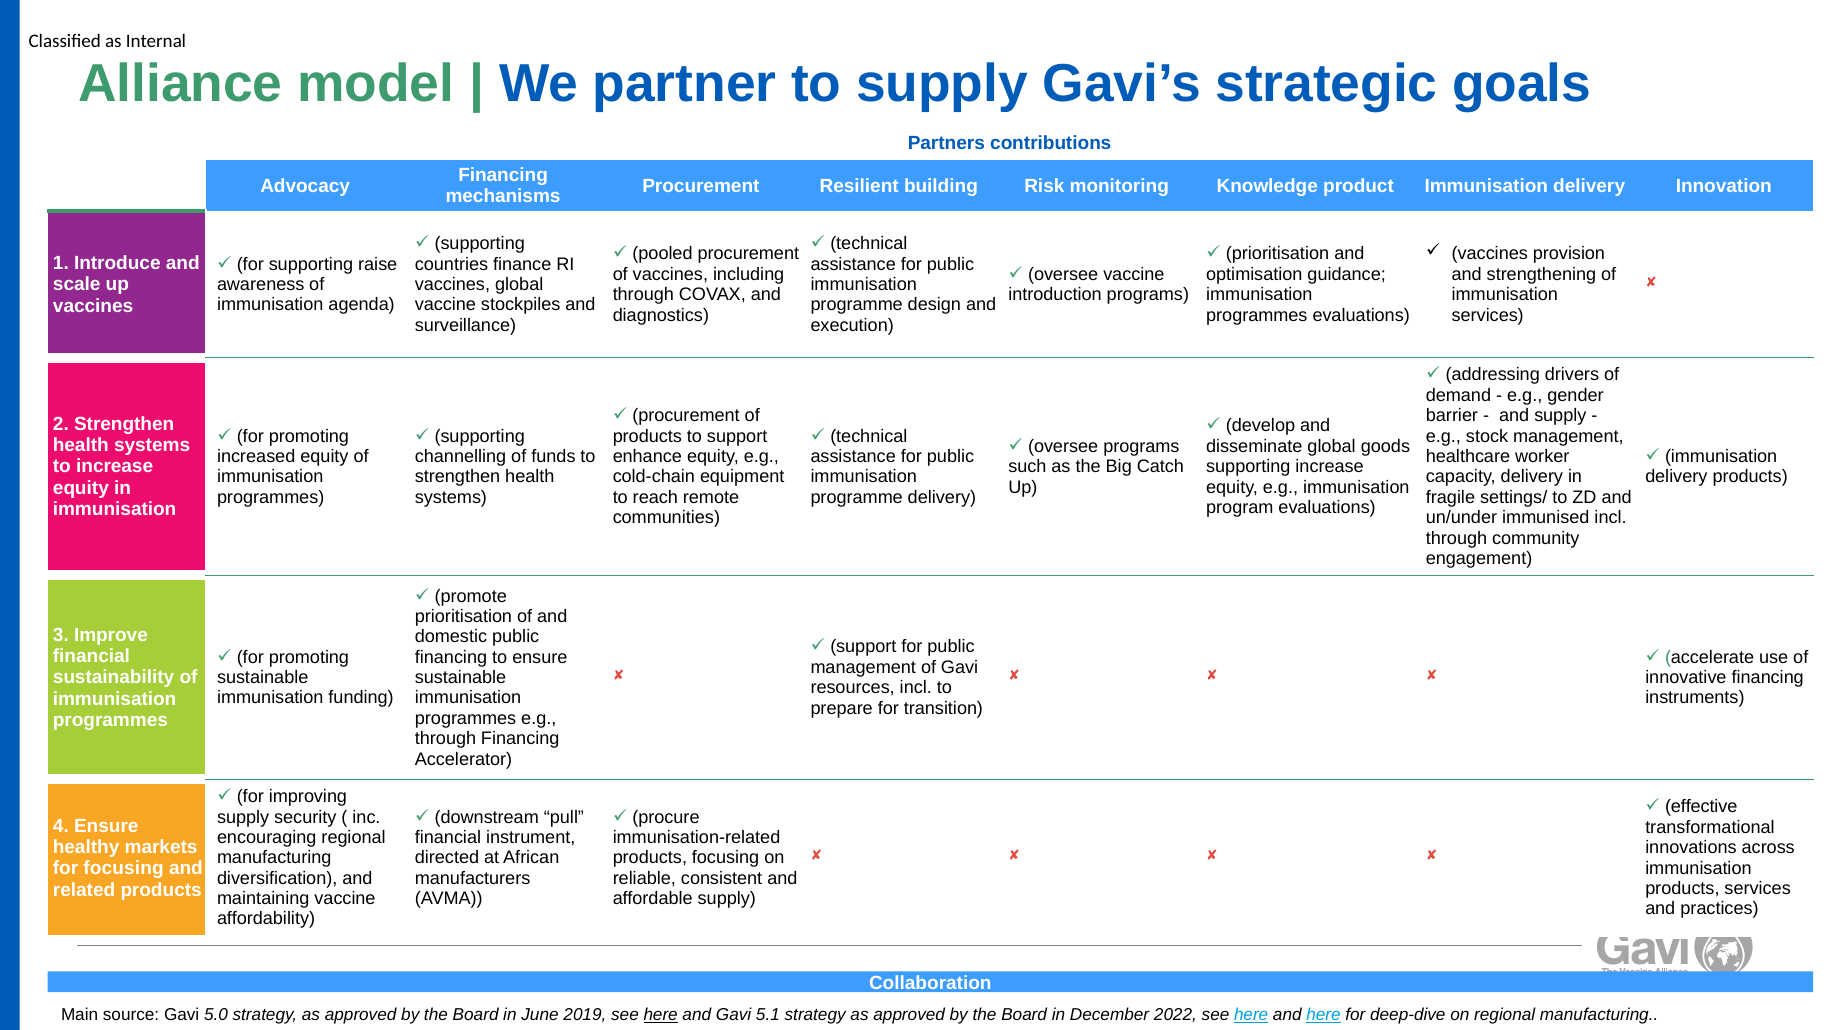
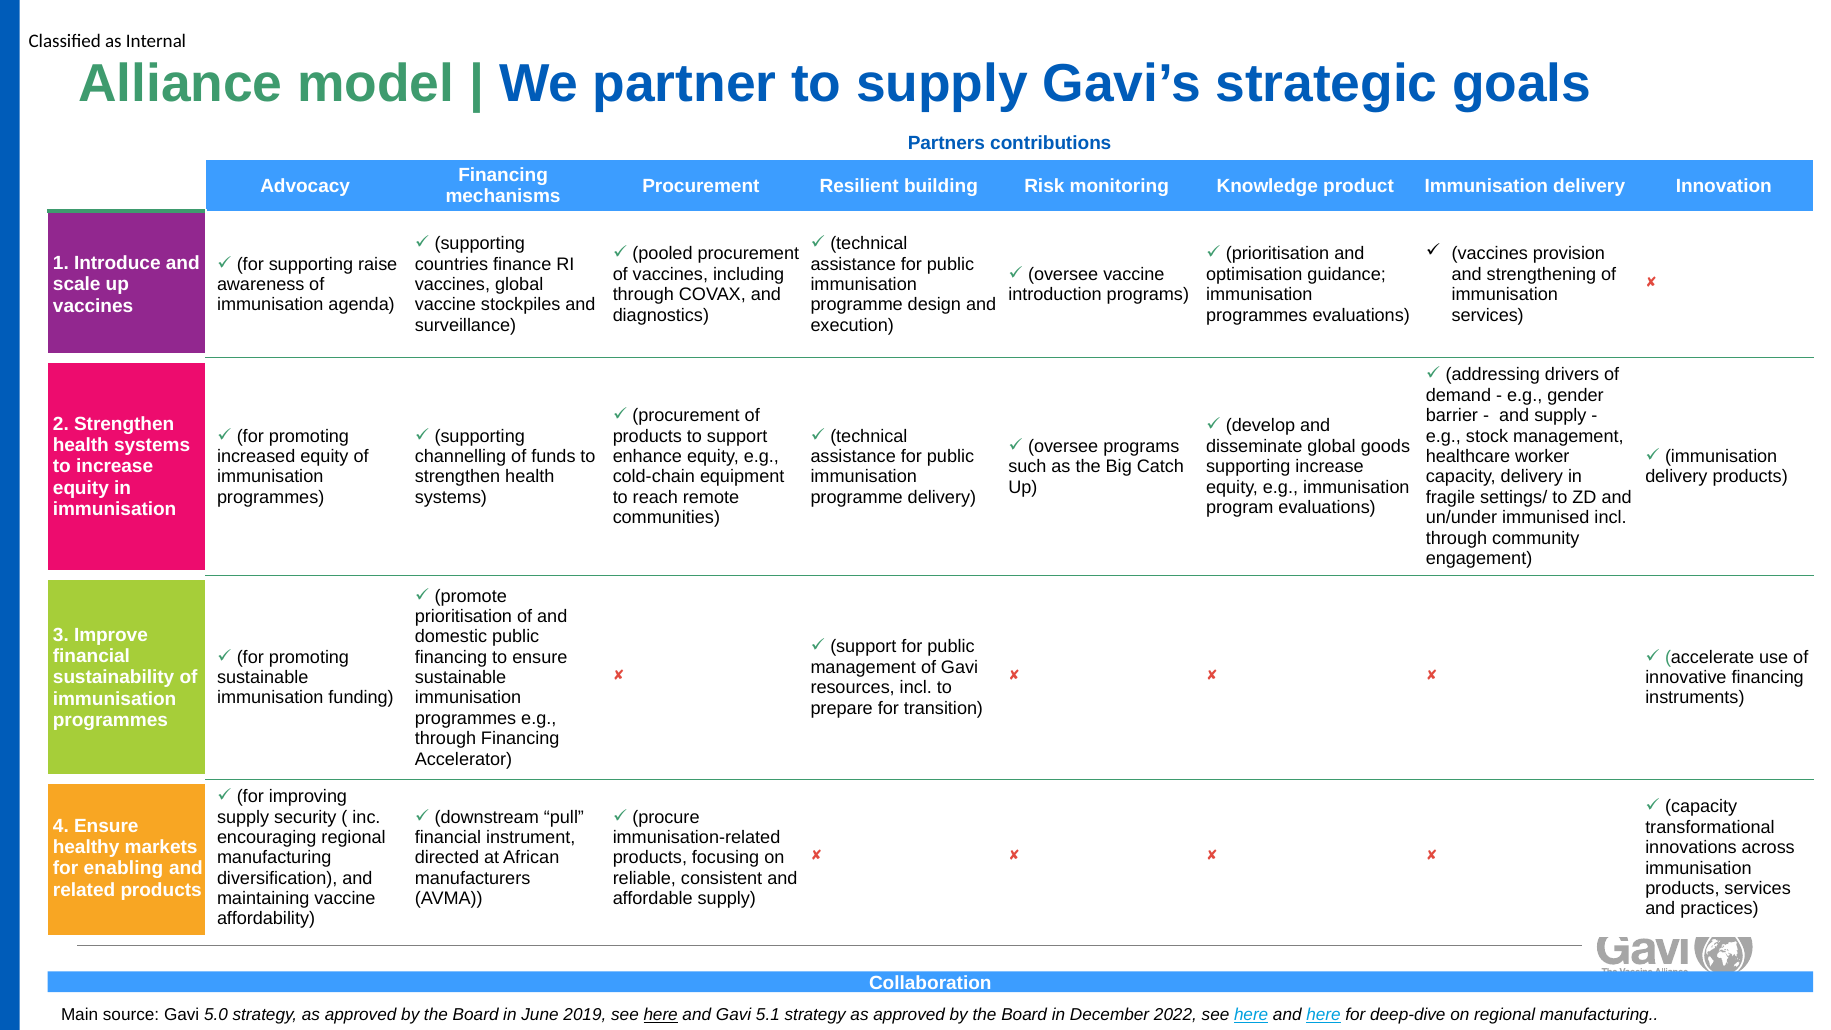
effective at (1701, 807): effective -> capacity
for focusing: focusing -> enabling
